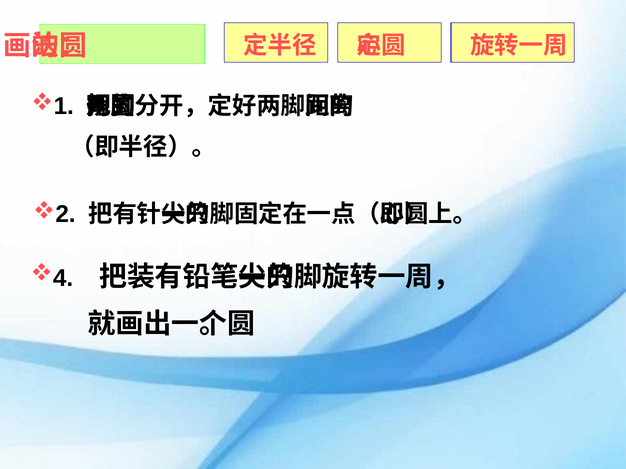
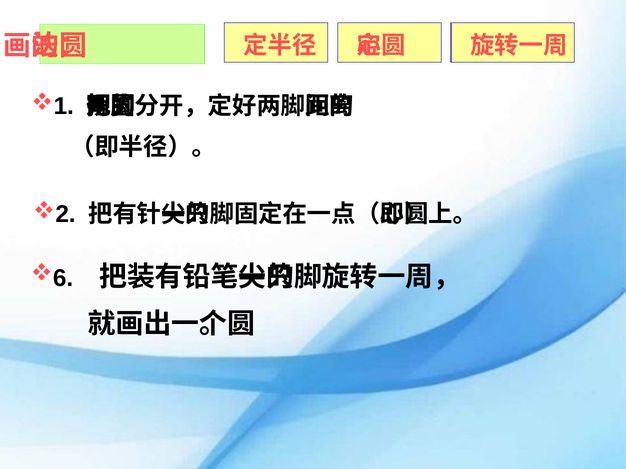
4: 4 -> 6
